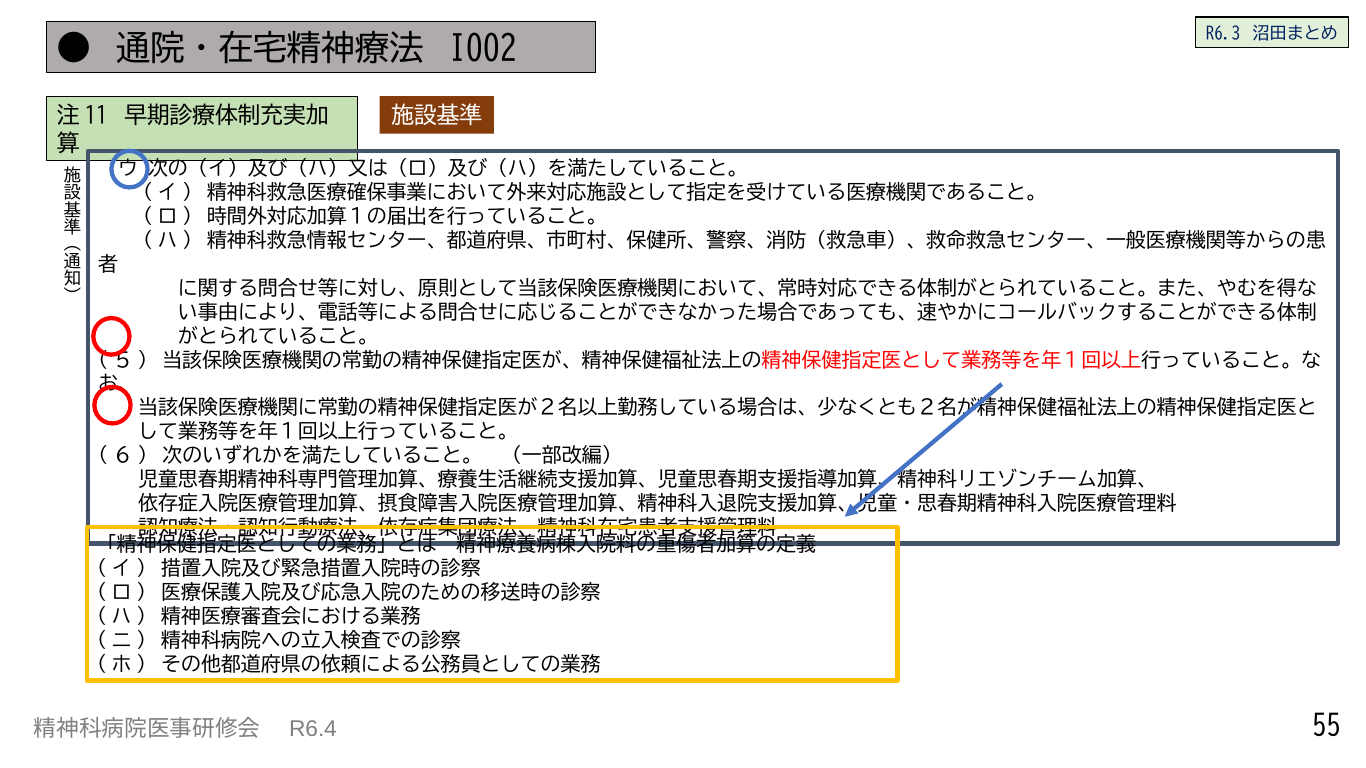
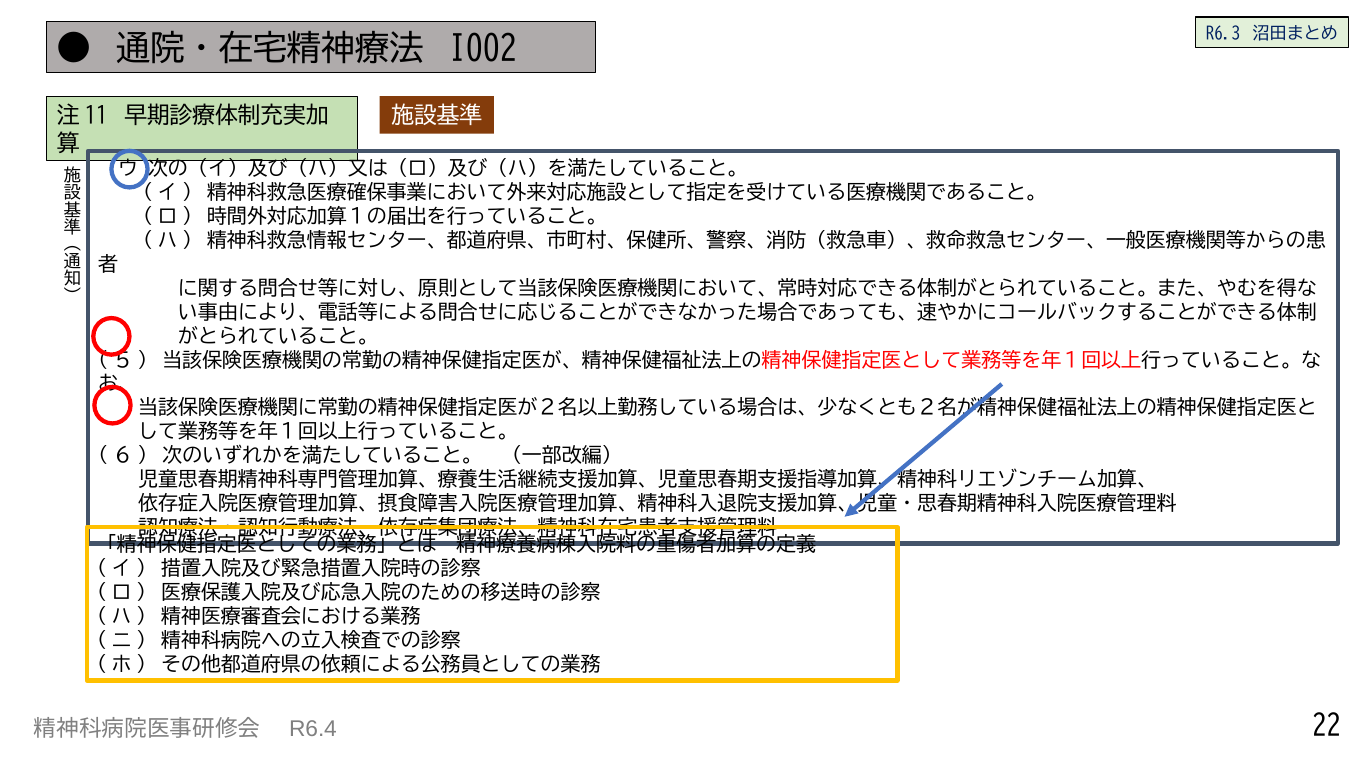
55: 55 -> 22
